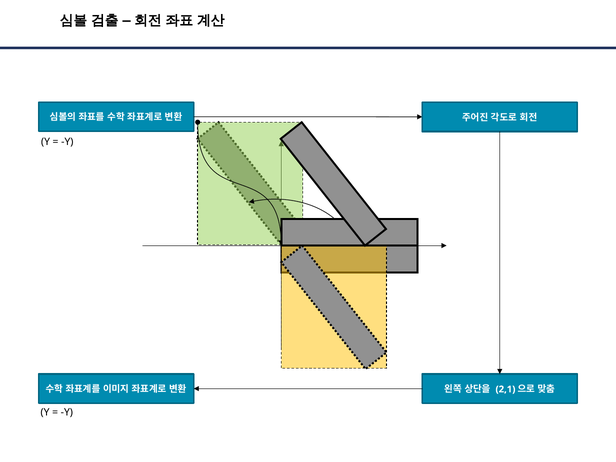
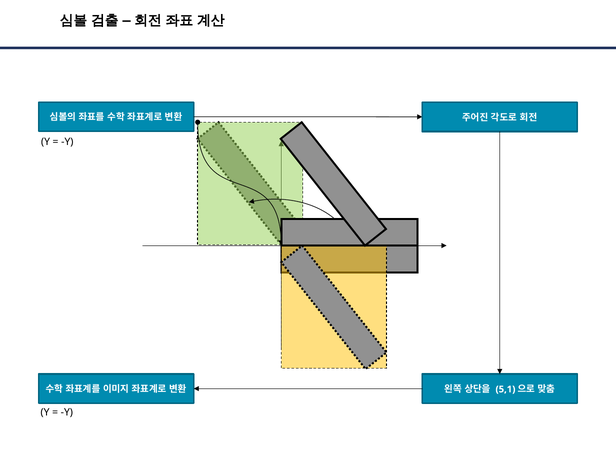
2,1: 2,1 -> 5,1
